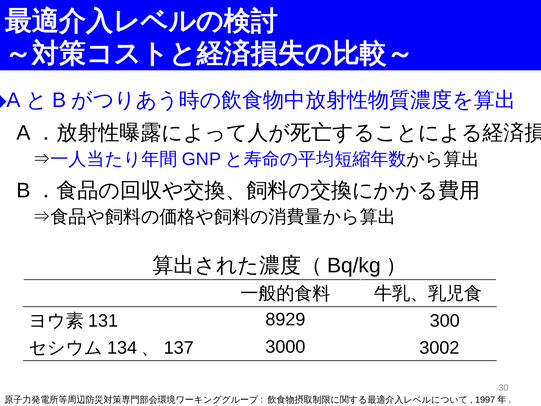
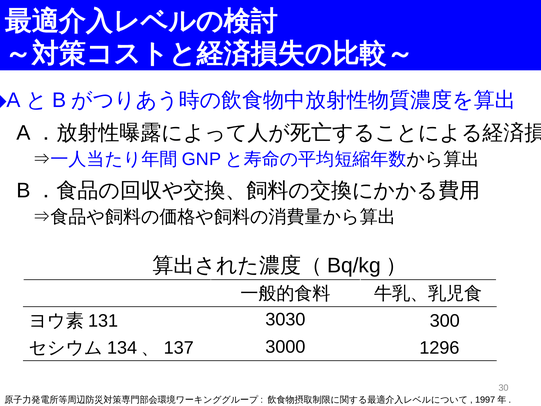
8929: 8929 -> 3030
3002: 3002 -> 1296
